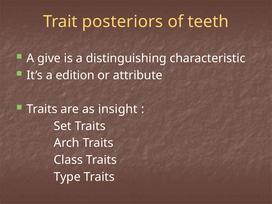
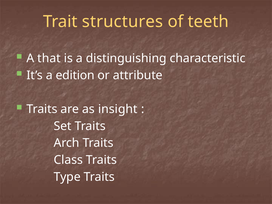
posteriors: posteriors -> structures
give: give -> that
